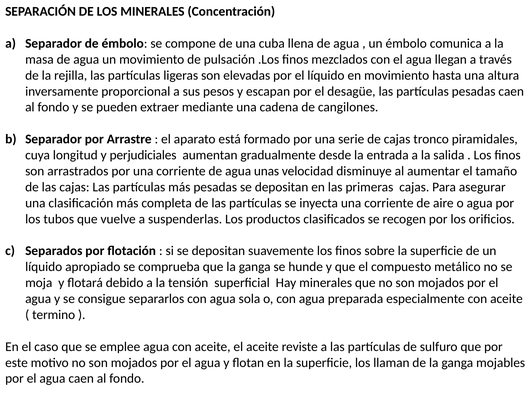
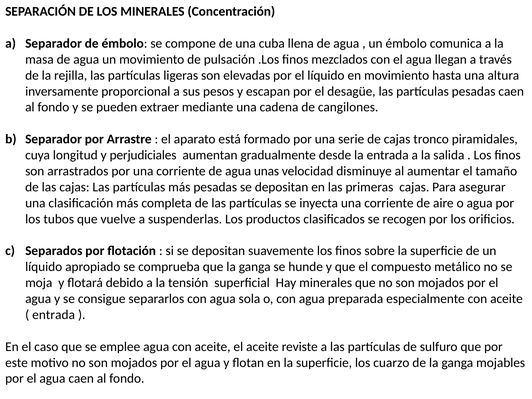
termino at (54, 315): termino -> entrada
llaman: llaman -> cuarzo
